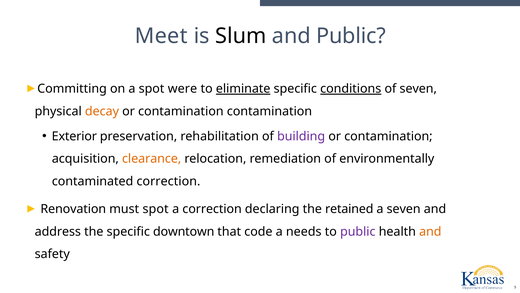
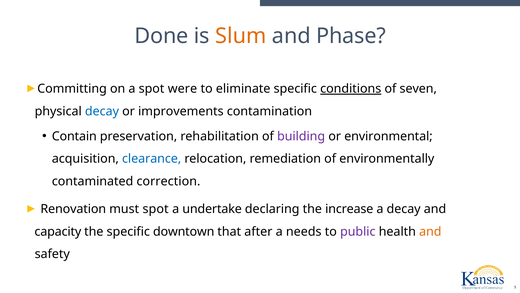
Meet: Meet -> Done
Slum colour: black -> orange
and Public: Public -> Phase
eliminate underline: present -> none
decay at (102, 111) colour: orange -> blue
contamination at (181, 111): contamination -> improvements
Exterior: Exterior -> Contain
contamination at (388, 136): contamination -> environmental
clearance colour: orange -> blue
a correction: correction -> undertake
retained: retained -> increase
a seven: seven -> decay
address: address -> capacity
code: code -> after
